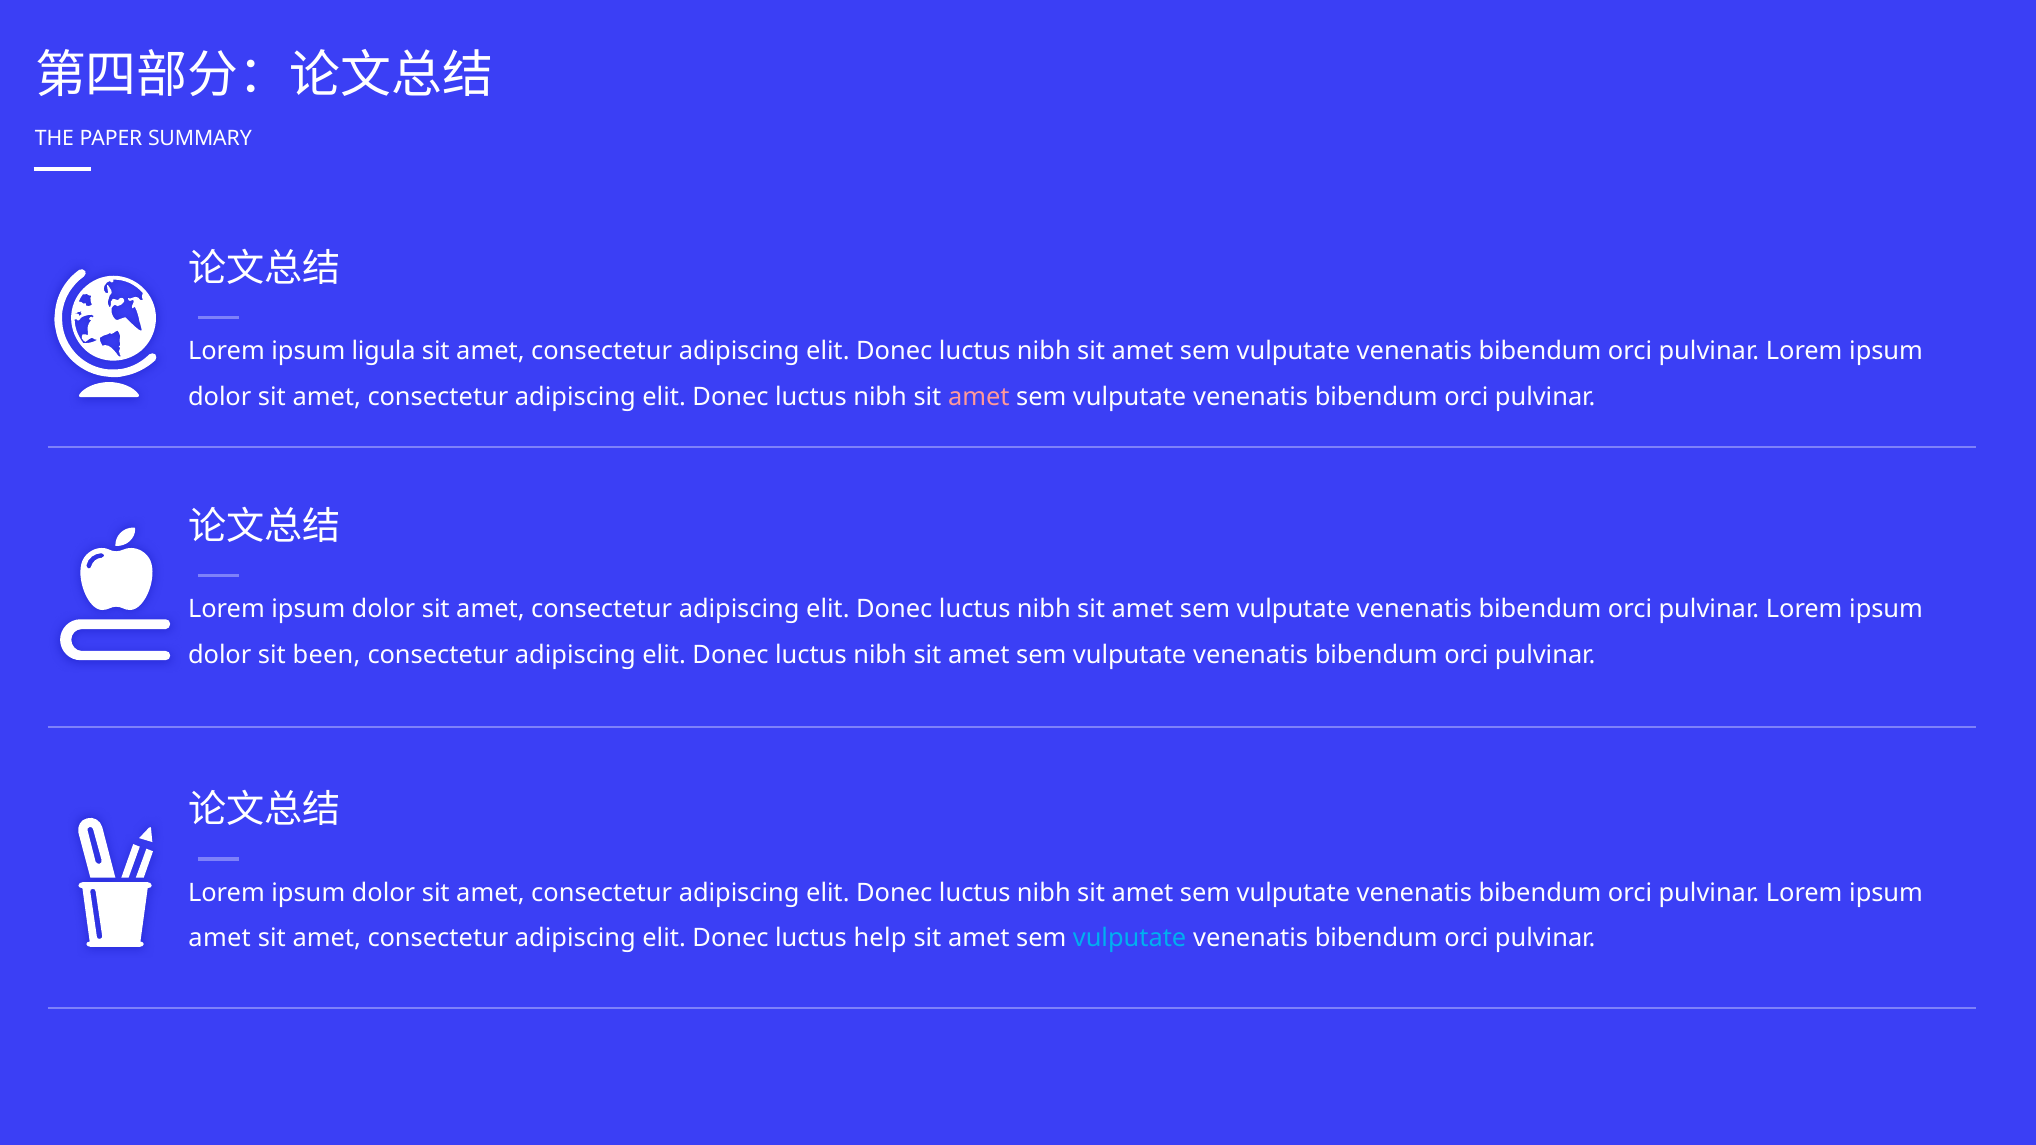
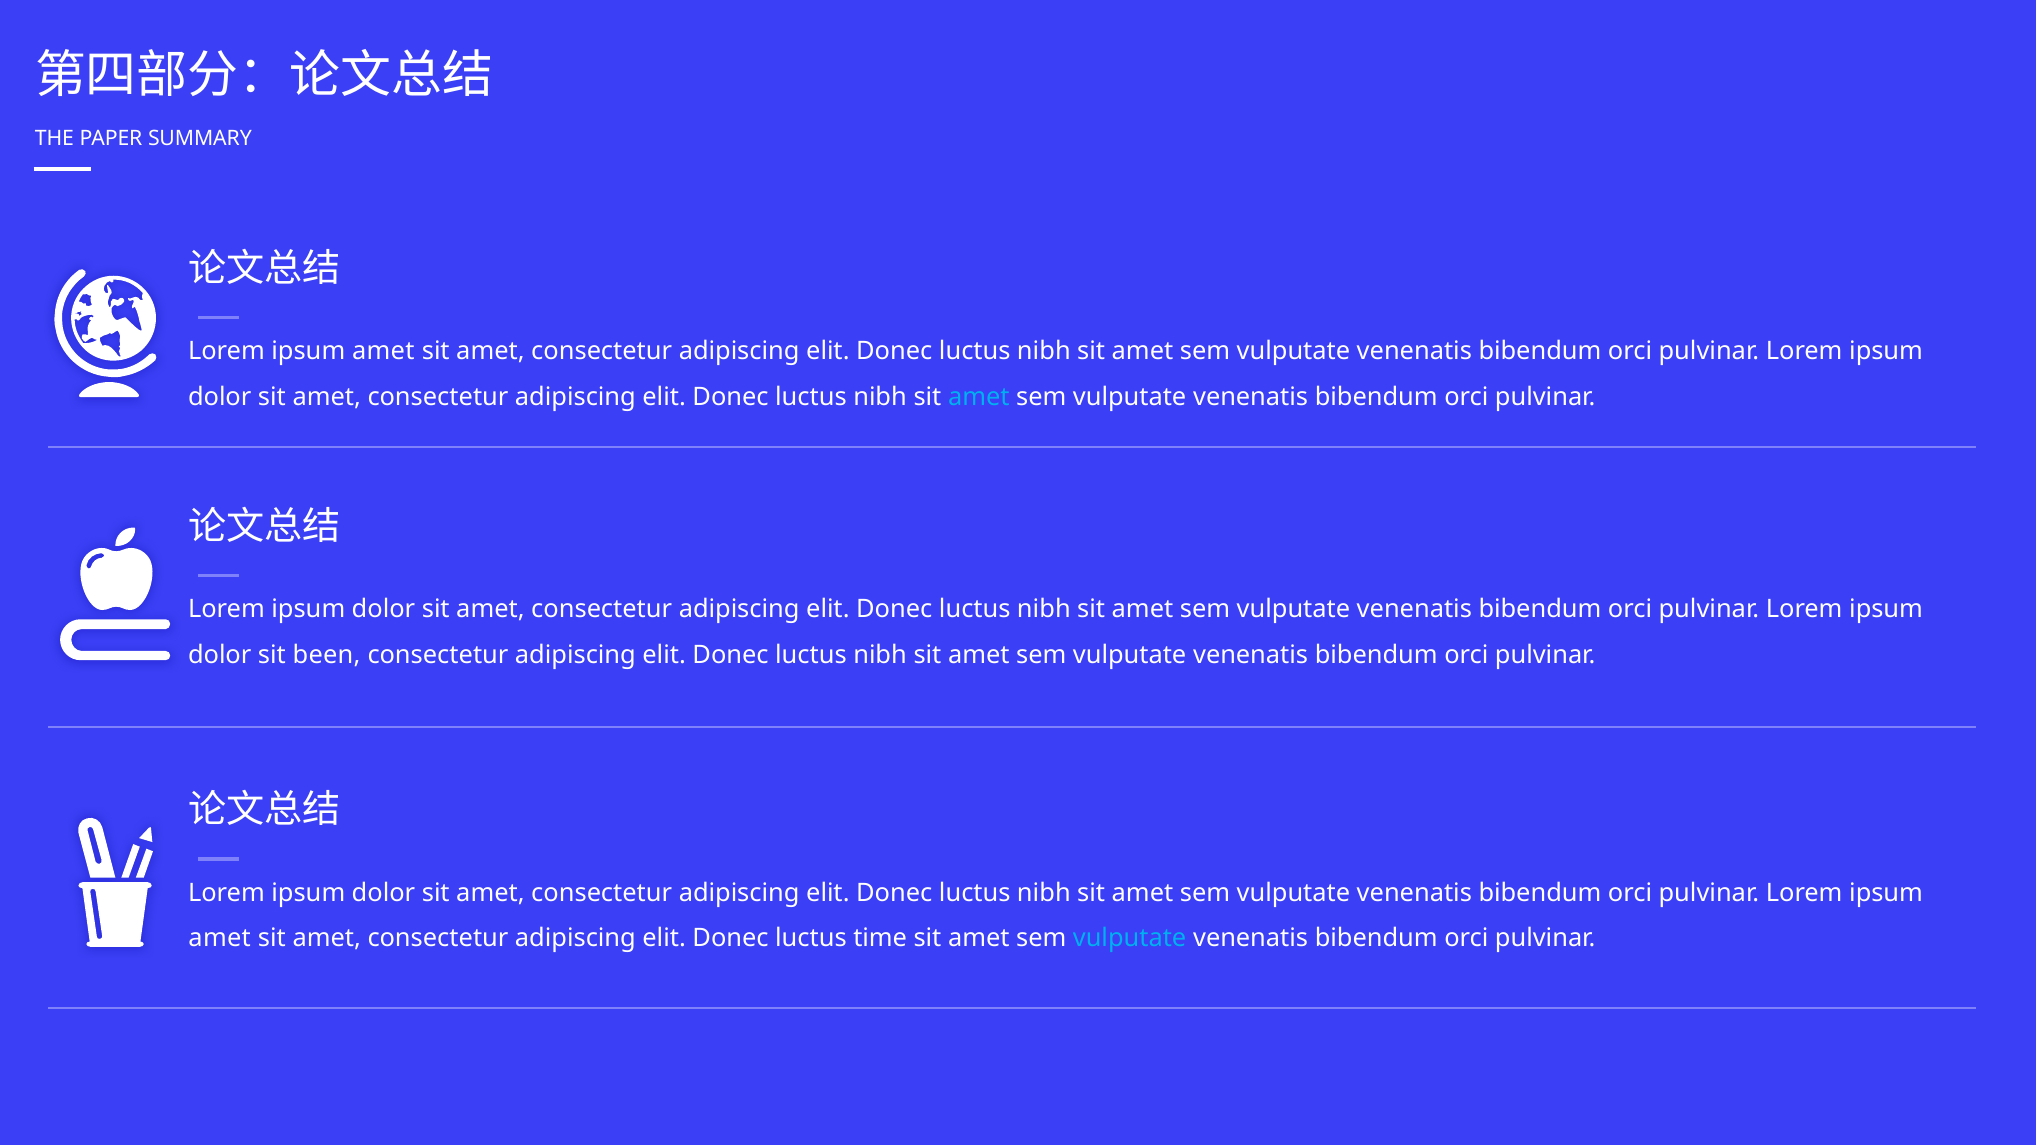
ligula at (384, 351): ligula -> amet
amet at (979, 397) colour: pink -> light blue
help: help -> time
